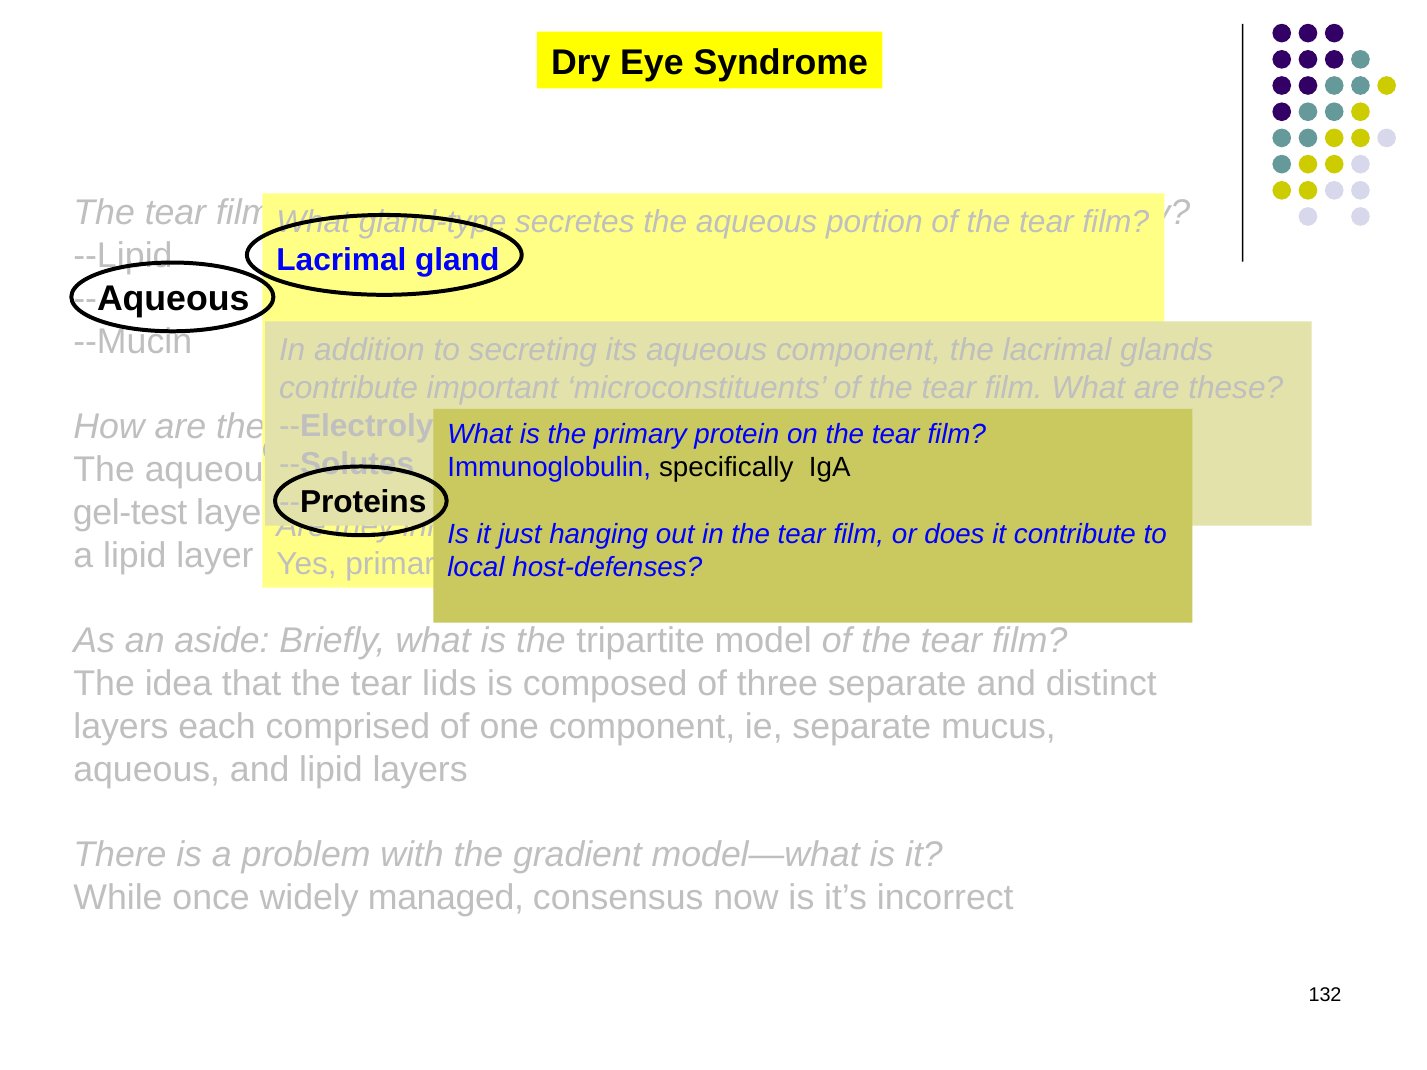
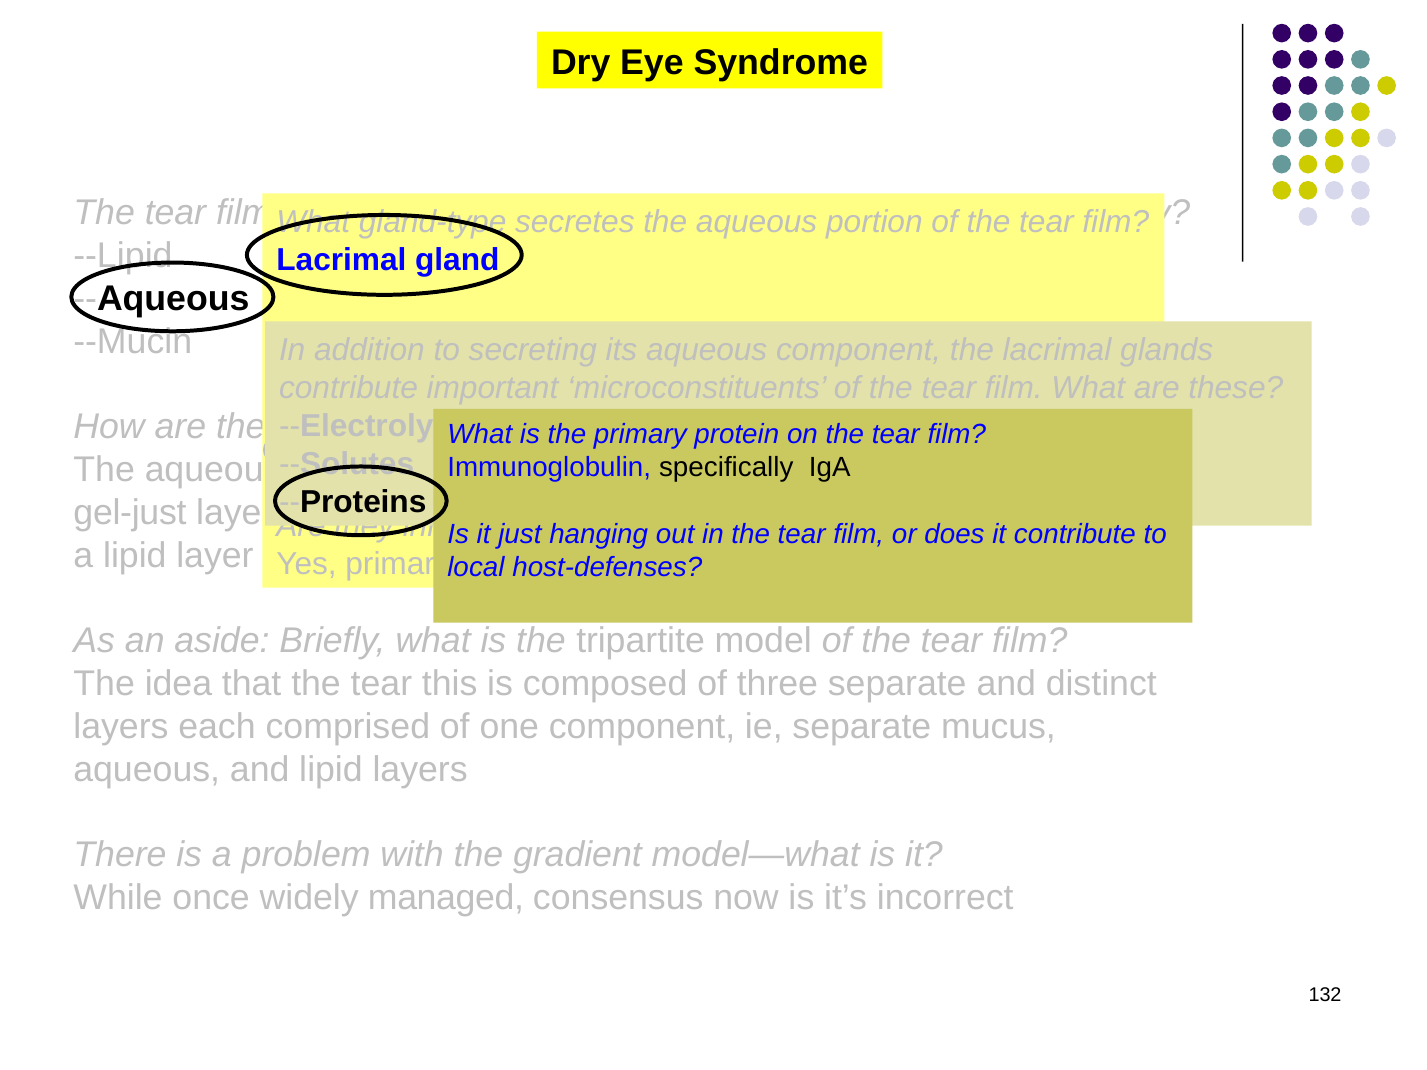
gel-test: gel-test -> gel-just
lids: lids -> this
